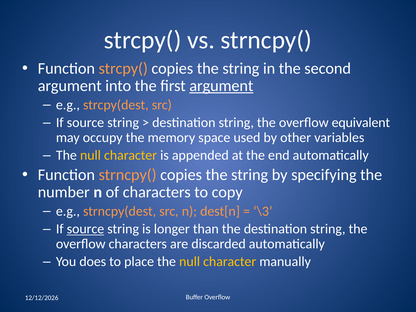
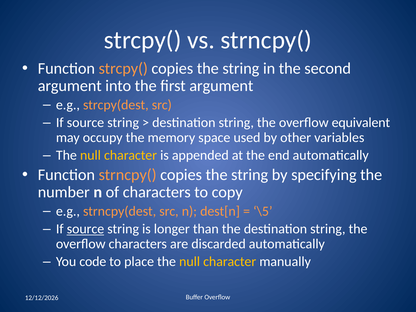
argument at (221, 86) underline: present -> none
\3: \3 -> \5
does: does -> code
